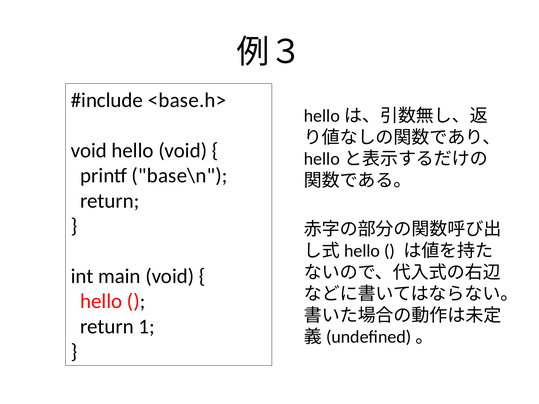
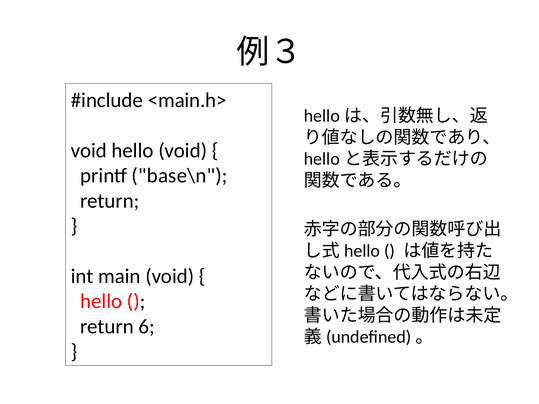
<base.h>: <base.h> -> <main.h>
1: 1 -> 6
